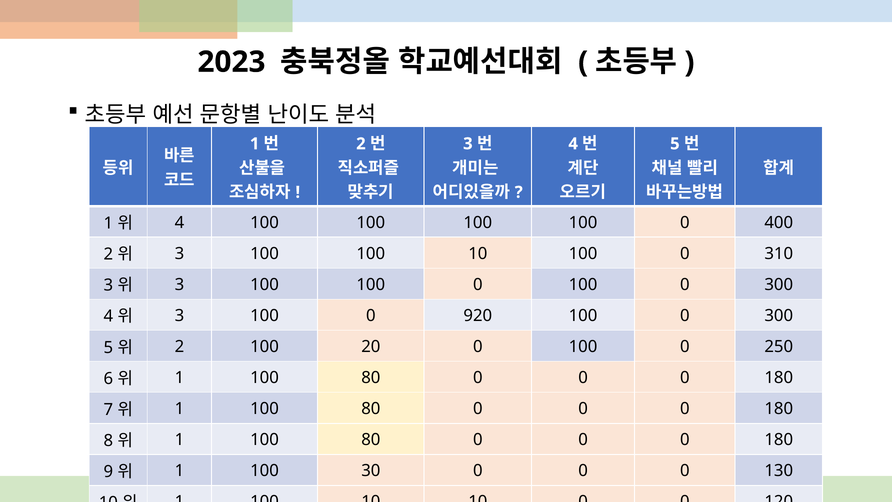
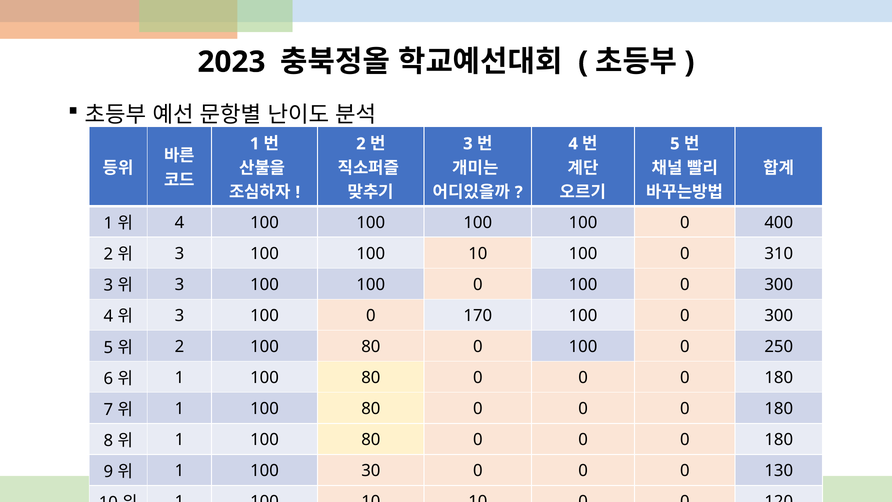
920: 920 -> 170
2 100 20: 20 -> 80
